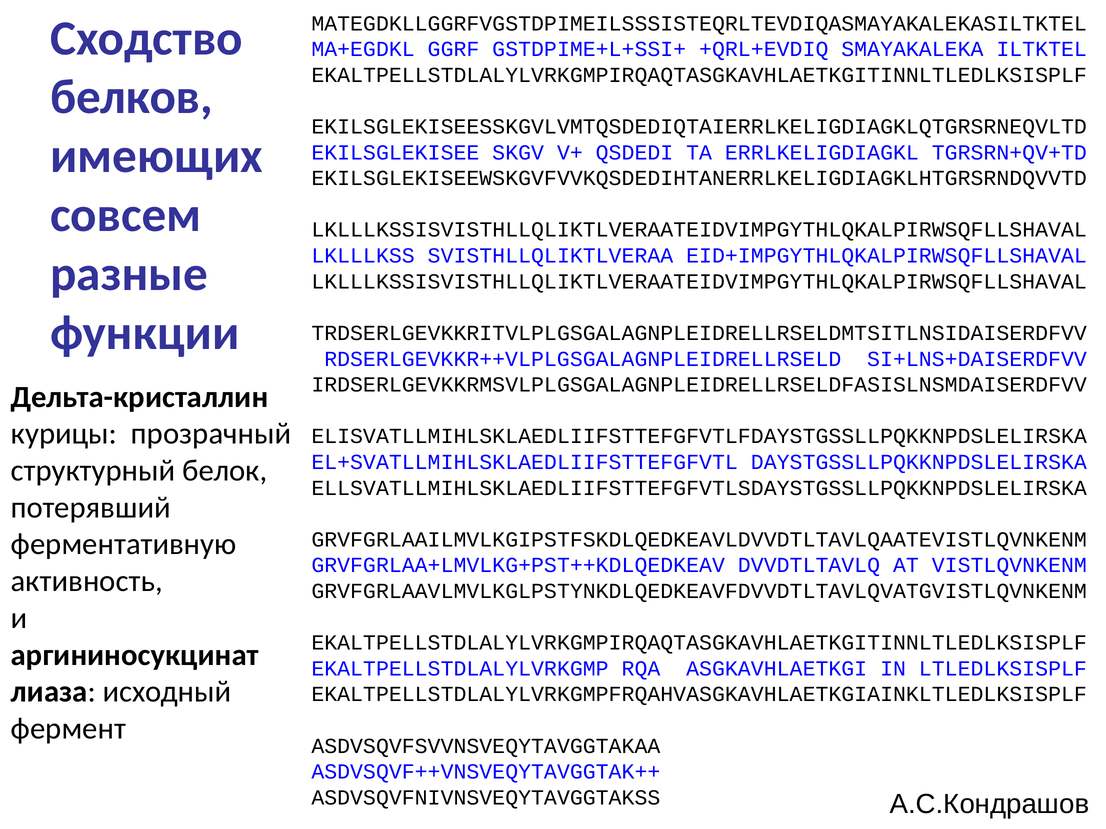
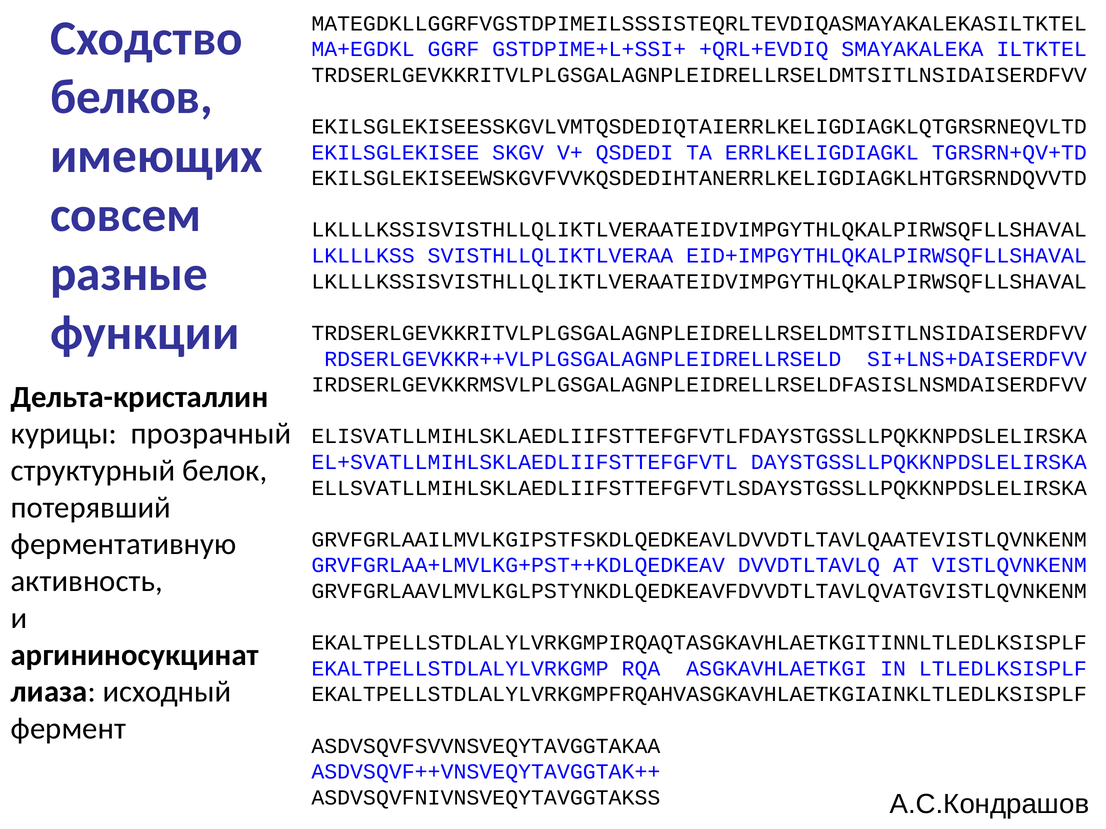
EKALTPELLSTDLALYLVRKGMPIRQAQTASGKAVHLAETKGITINNLTLEDLKSISPLF at (699, 75): EKALTPELLSTDLALYLVRKGMPIRQAQTASGKAVHLAETKGITINNLTLEDLKSISPLF -> TRDSERLGEVKKRITVLPLGSGALAGNPLEIDRELLRSELDMTSITLNSIDAISERDFVV
